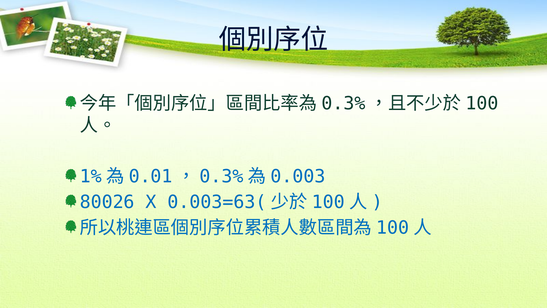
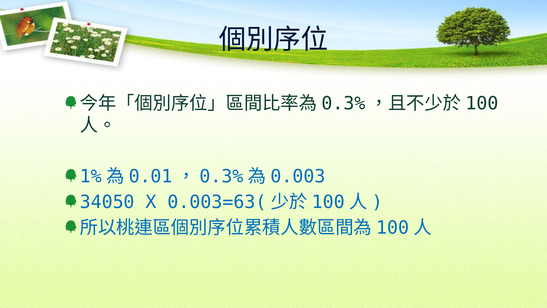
80026: 80026 -> 34050
